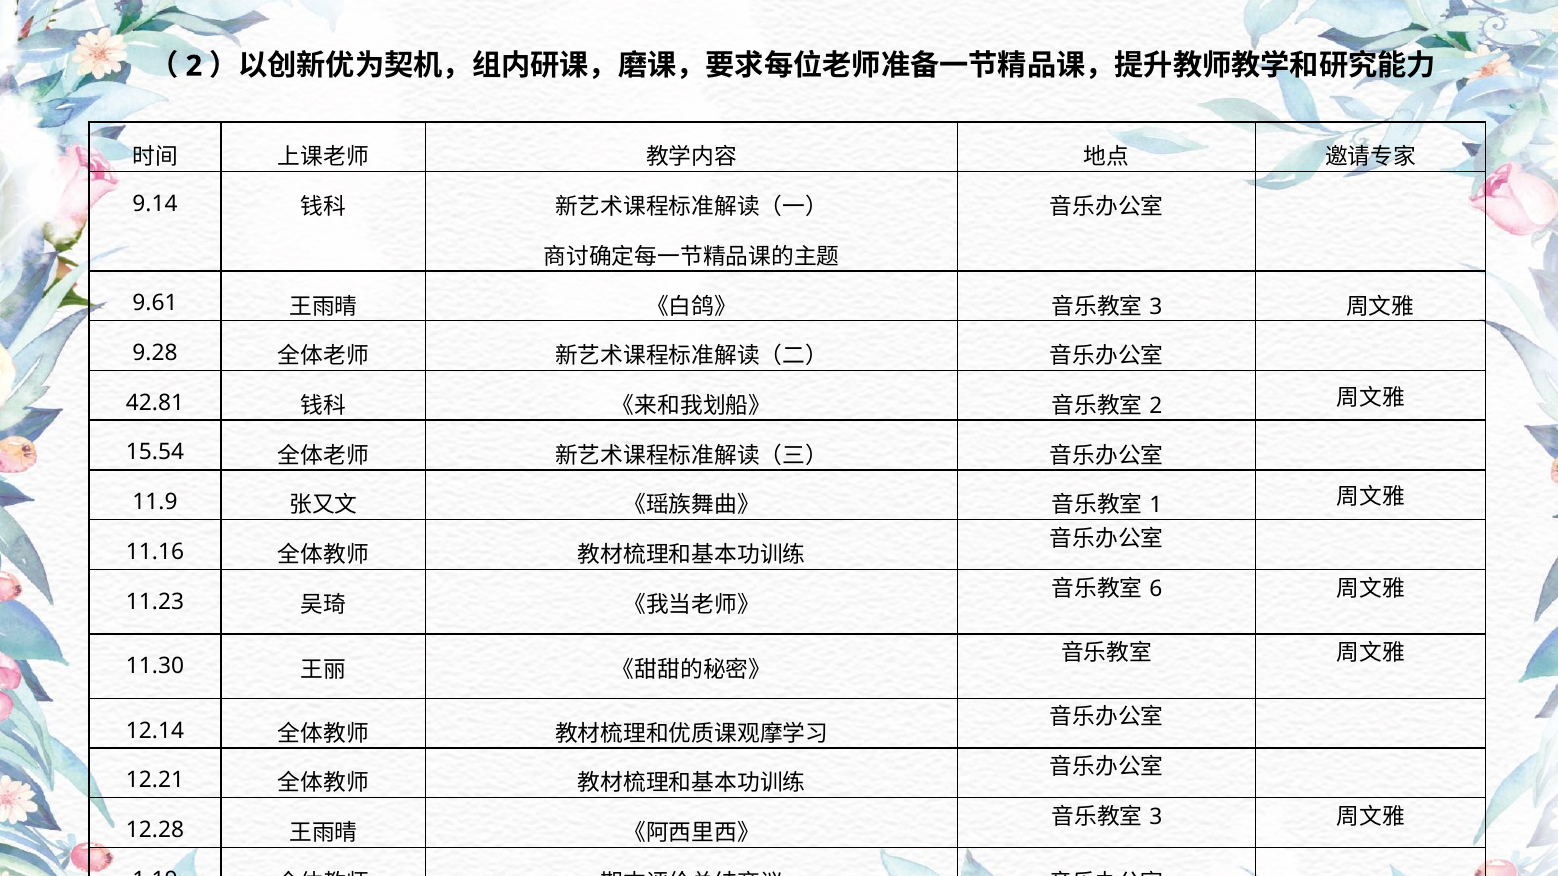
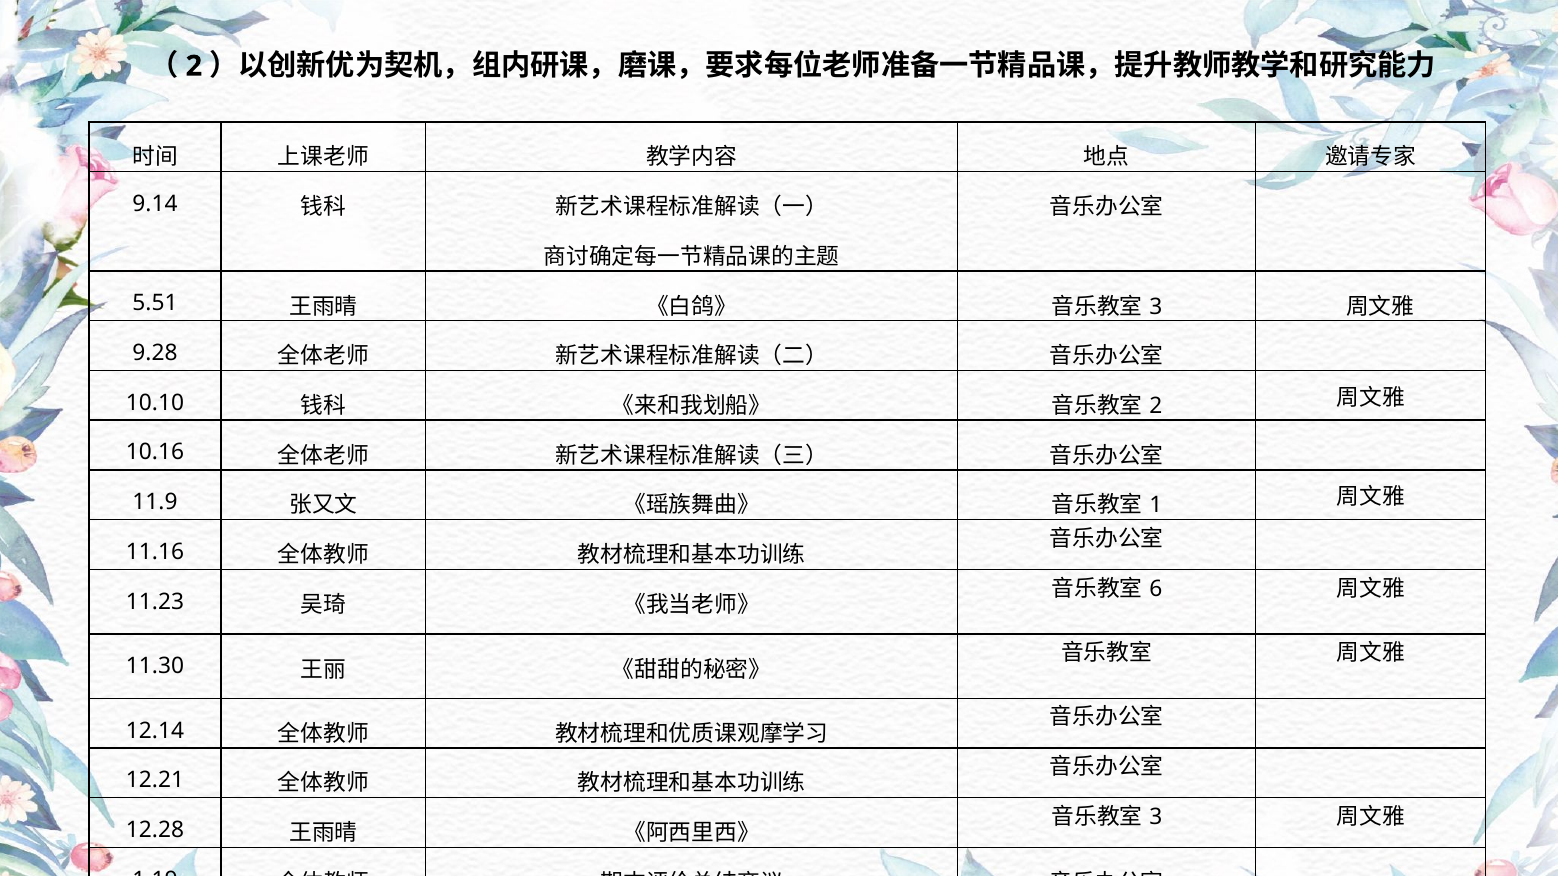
9.61: 9.61 -> 5.51
42.81: 42.81 -> 10.10
15.54: 15.54 -> 10.16
